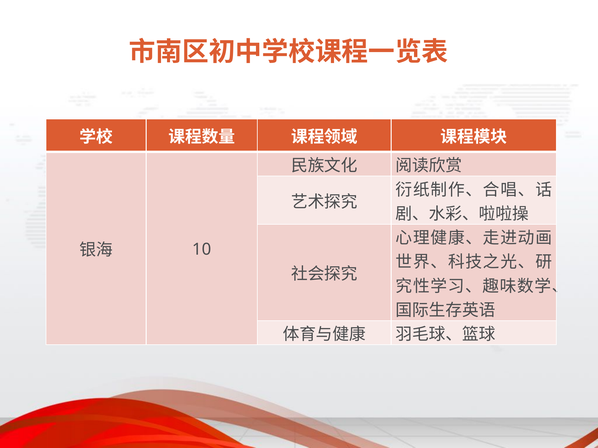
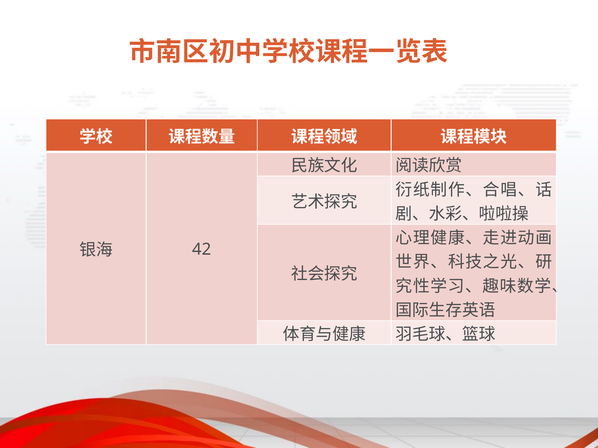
10: 10 -> 42
